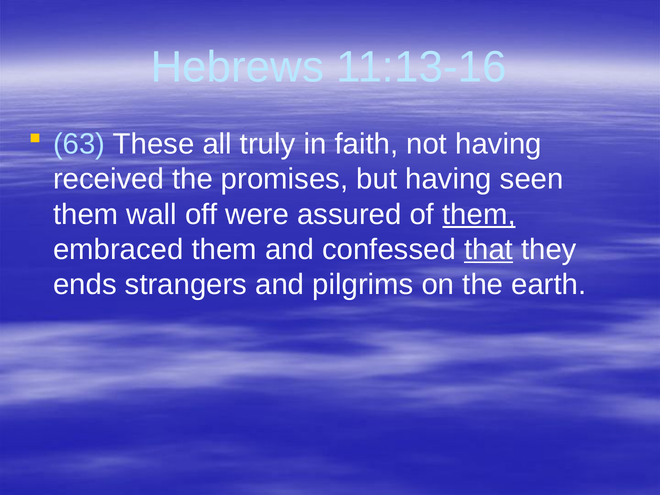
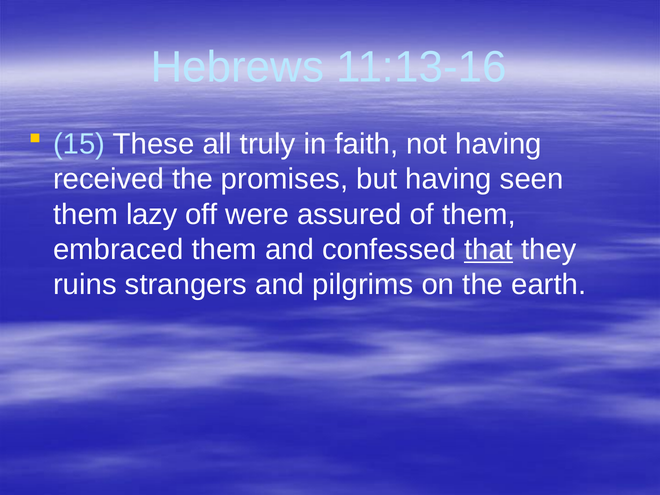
63: 63 -> 15
wall: wall -> lazy
them at (479, 214) underline: present -> none
ends: ends -> ruins
